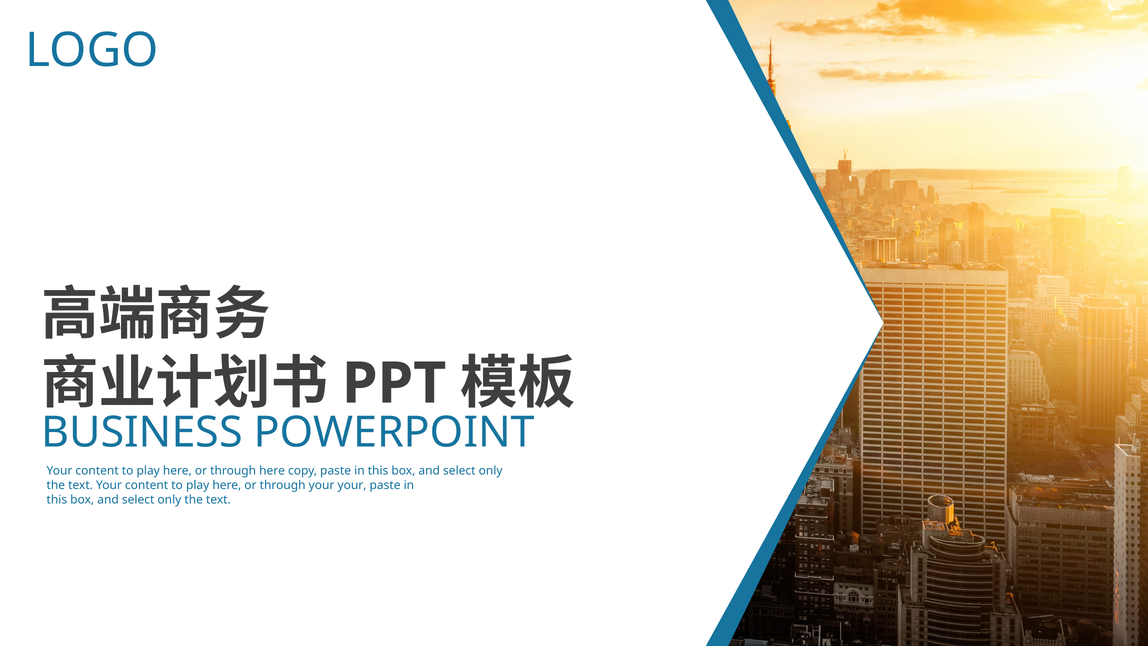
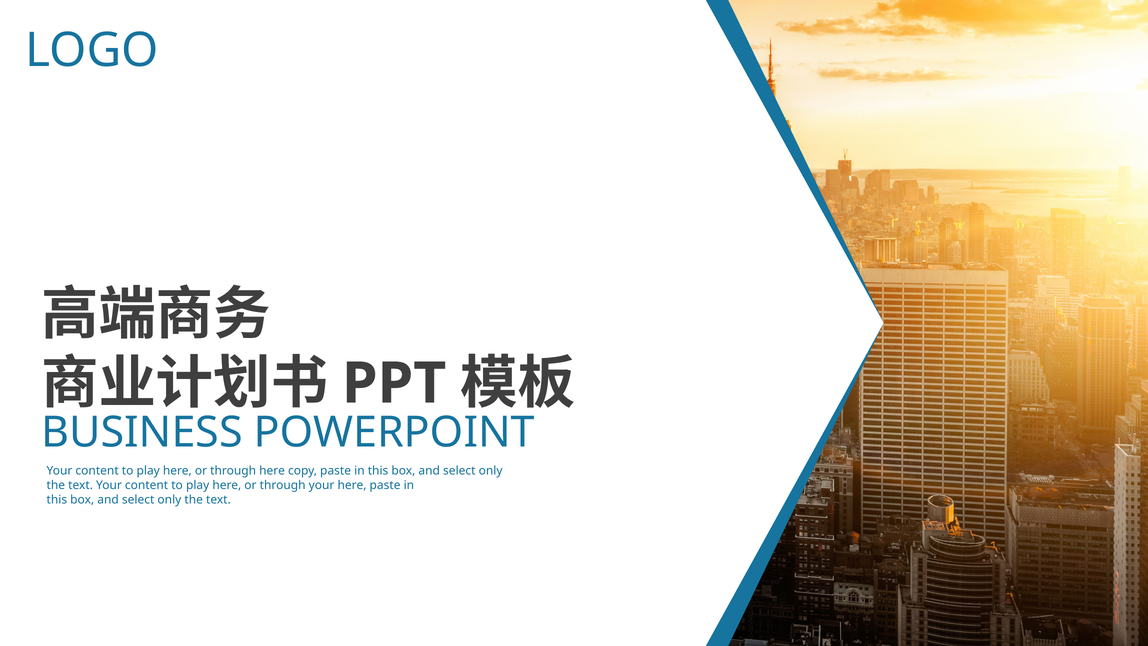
your your: your -> here
